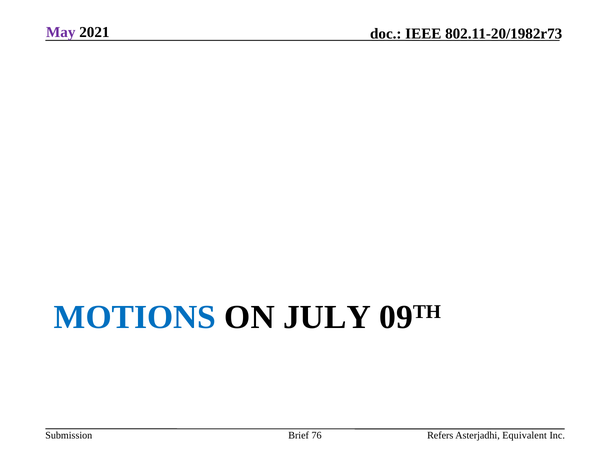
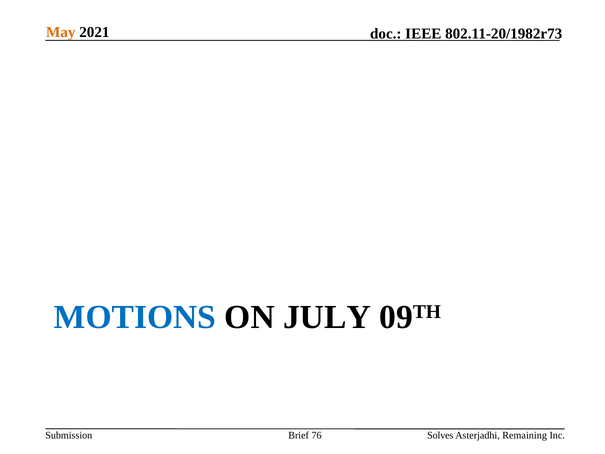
May colour: purple -> orange
Refers: Refers -> Solves
Equivalent: Equivalent -> Remaining
